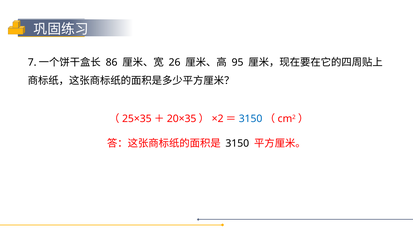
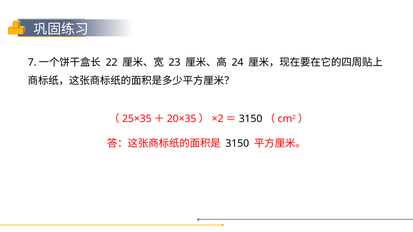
86: 86 -> 22
26: 26 -> 23
95: 95 -> 24
3150 at (251, 119) colour: blue -> black
